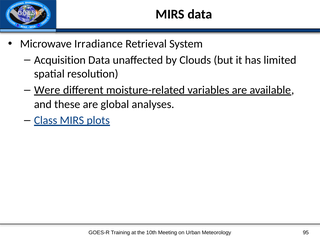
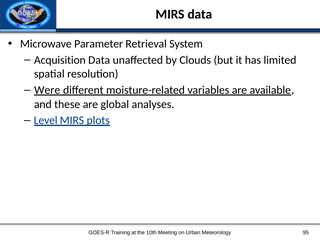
Irradiance: Irradiance -> Parameter
Class: Class -> Level
